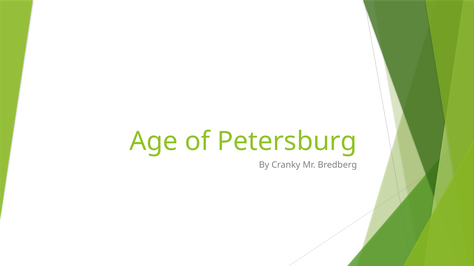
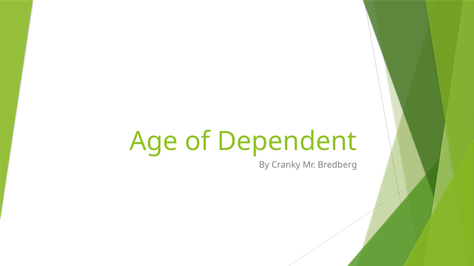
Petersburg: Petersburg -> Dependent
